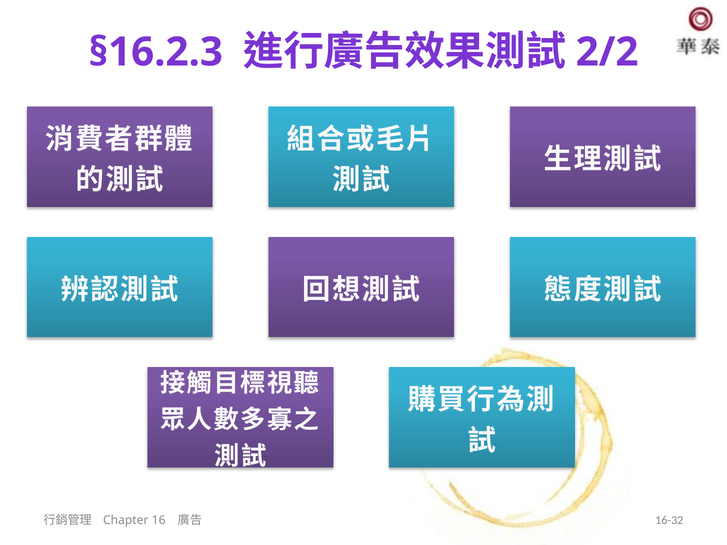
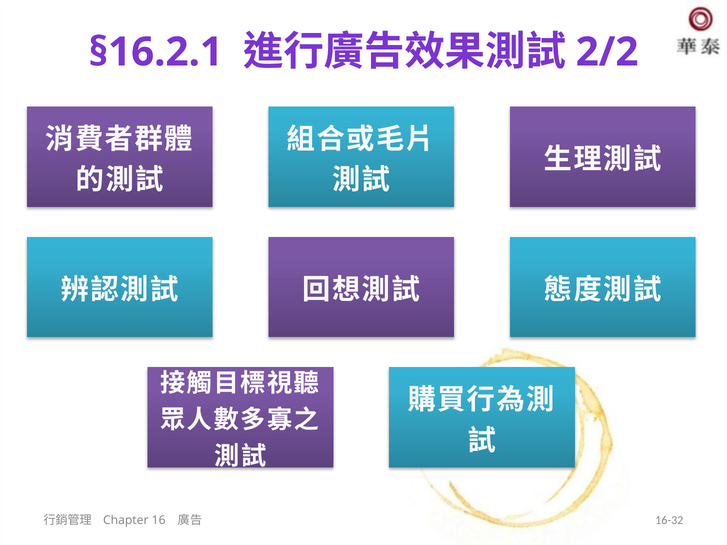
§16.2.3: §16.2.3 -> §16.2.1
